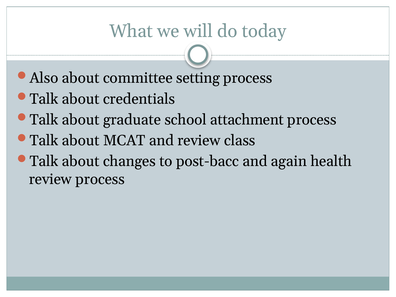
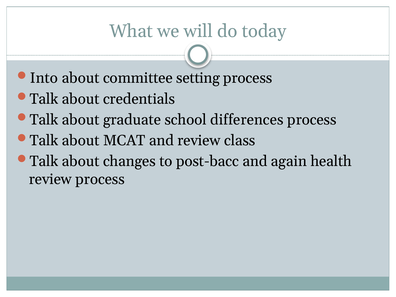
Also: Also -> Into
attachment: attachment -> differences
